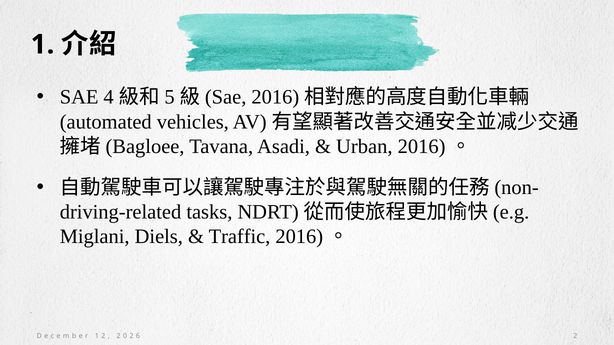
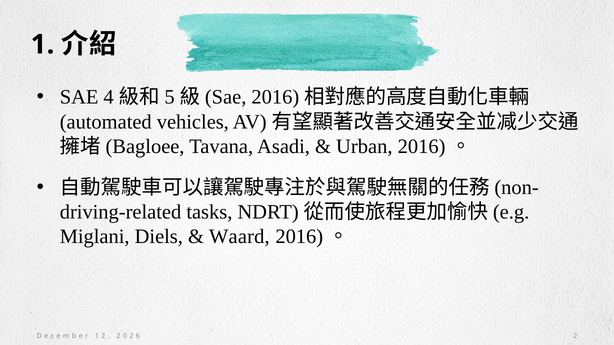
Traffic: Traffic -> Waard
